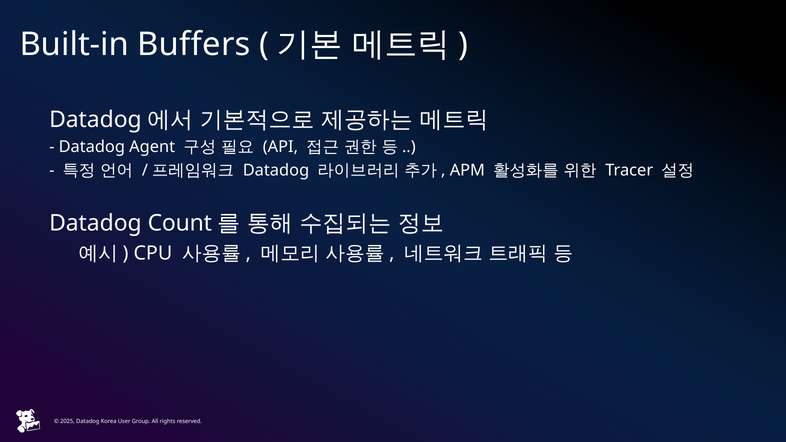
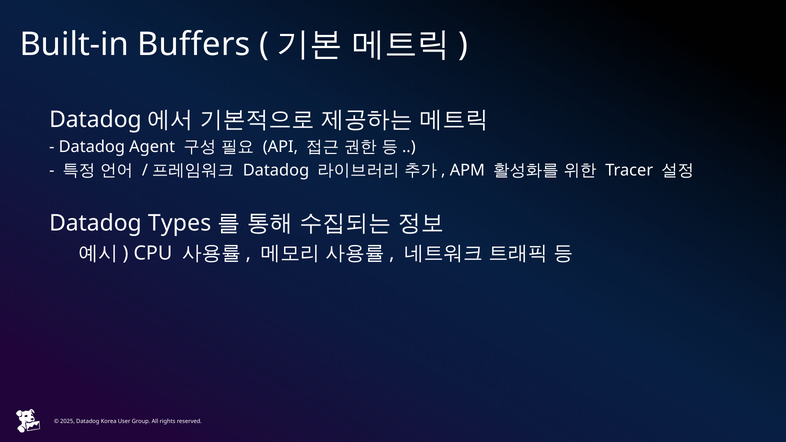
Count: Count -> Types
